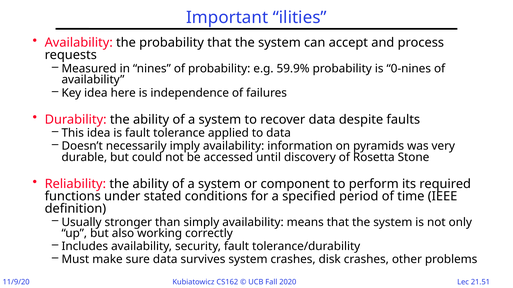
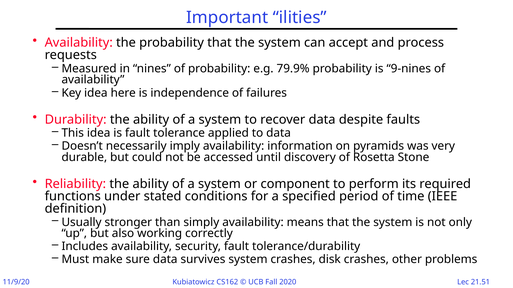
59.9%: 59.9% -> 79.9%
0-nines: 0-nines -> 9-nines
